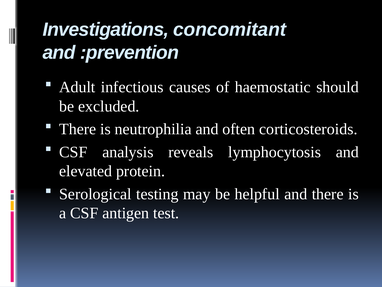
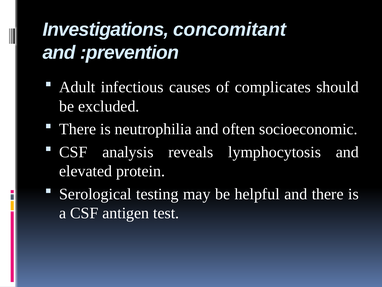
haemostatic: haemostatic -> complicates
corticosteroids: corticosteroids -> socioeconomic
